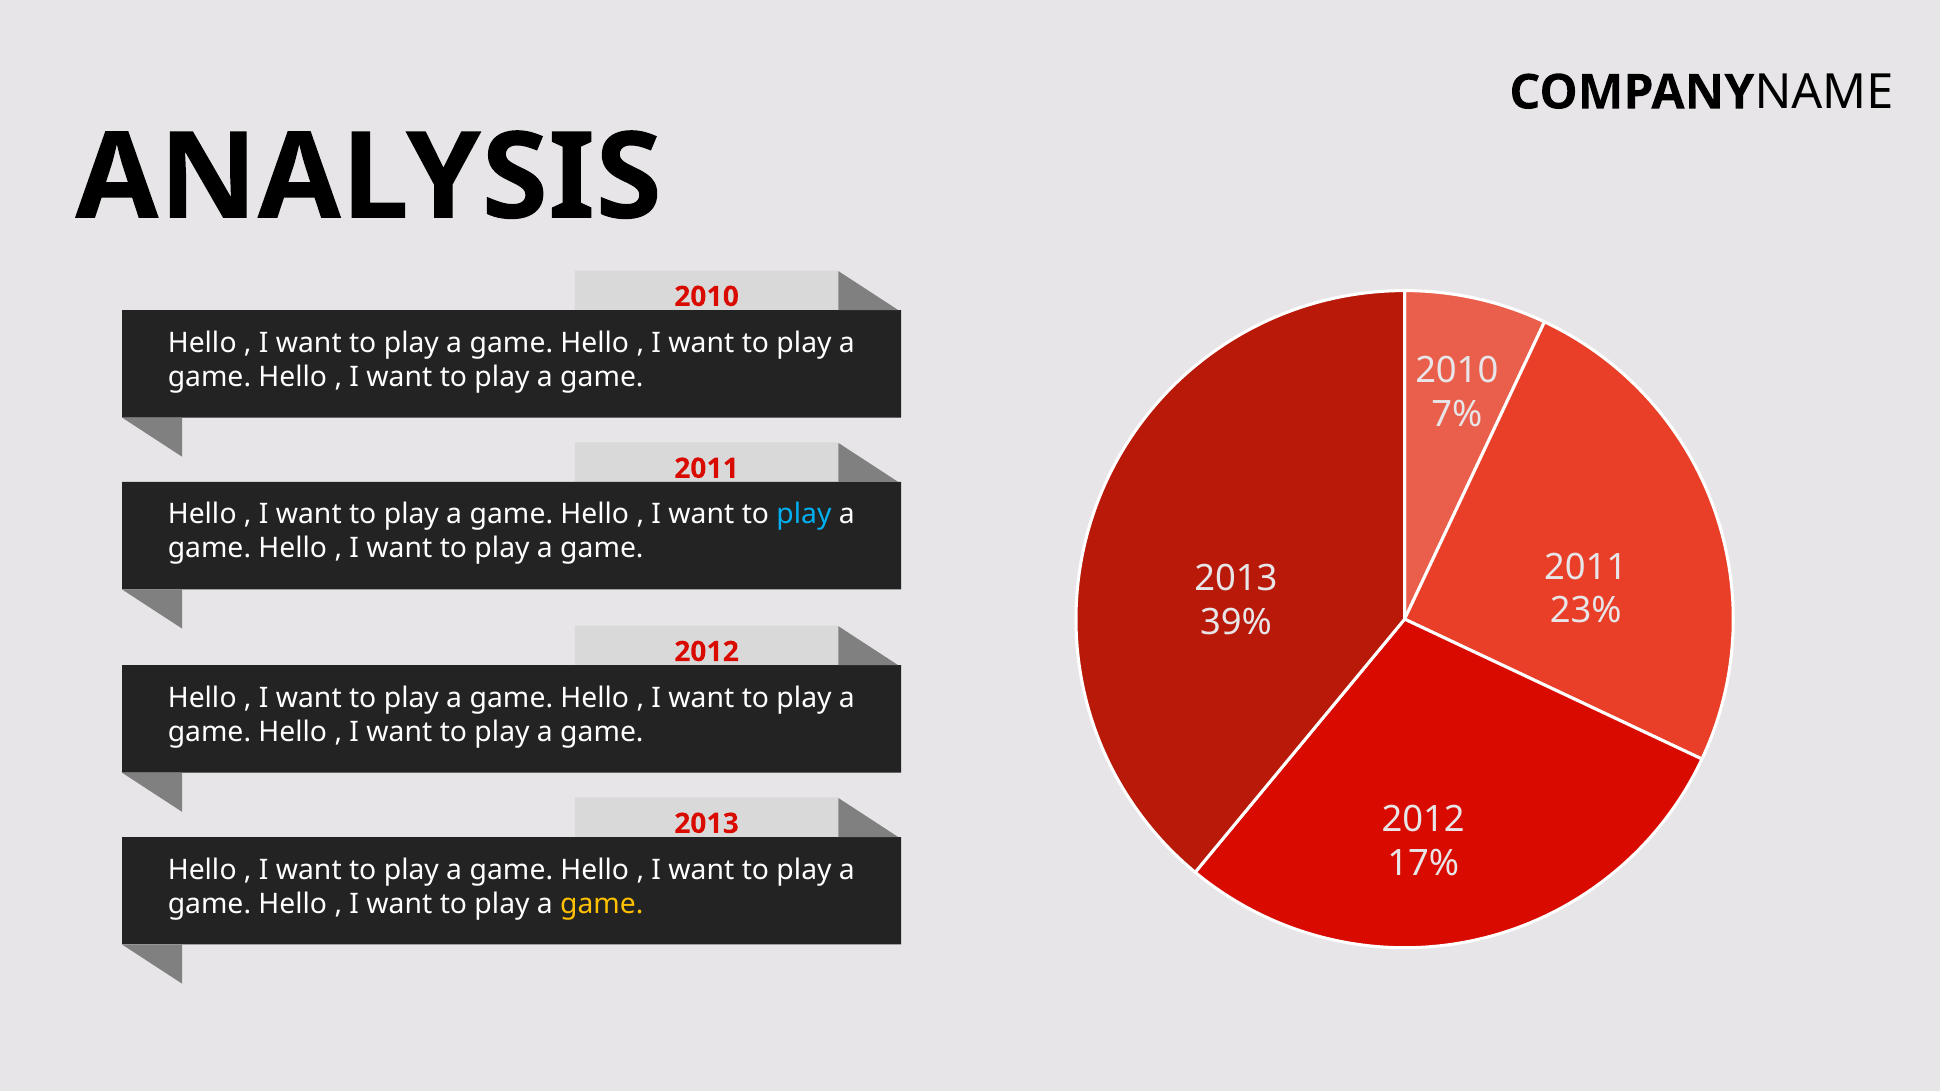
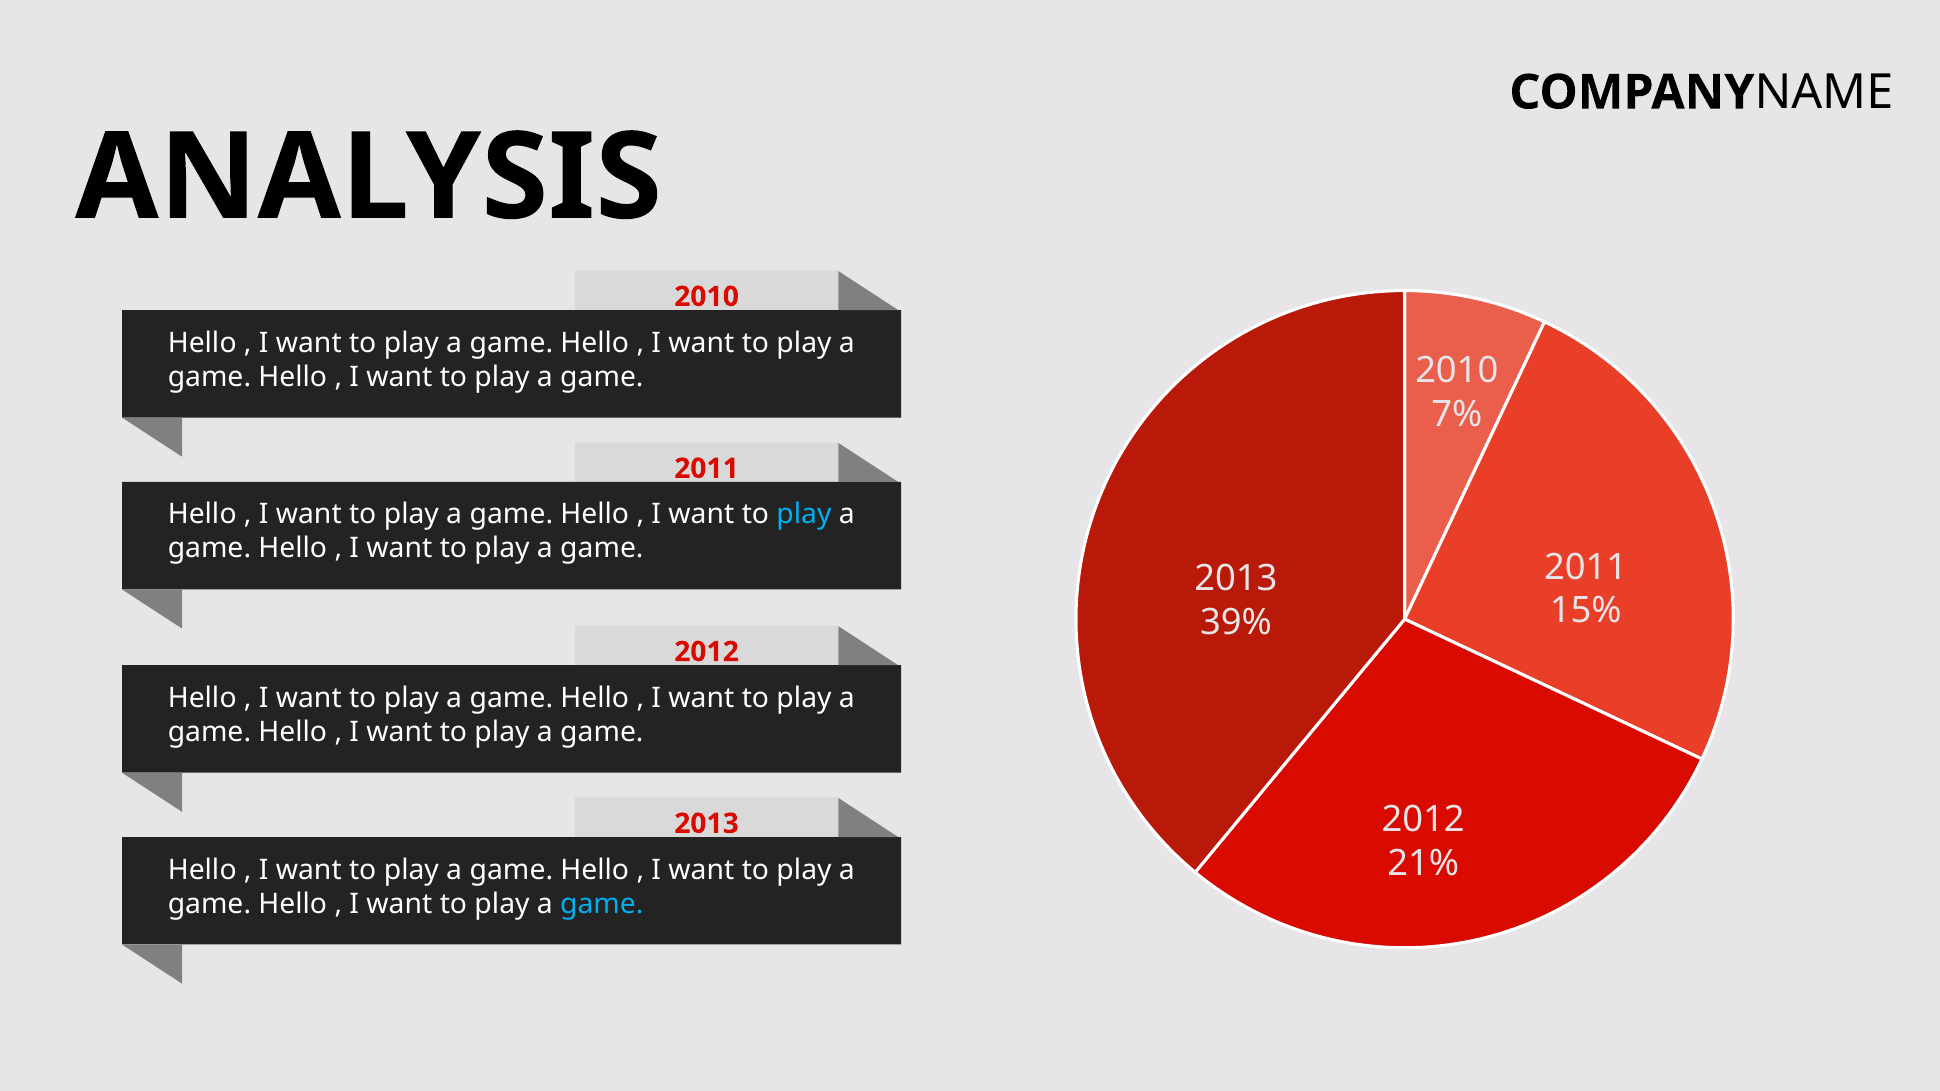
23%: 23% -> 15%
17%: 17% -> 21%
game at (602, 904) colour: yellow -> light blue
